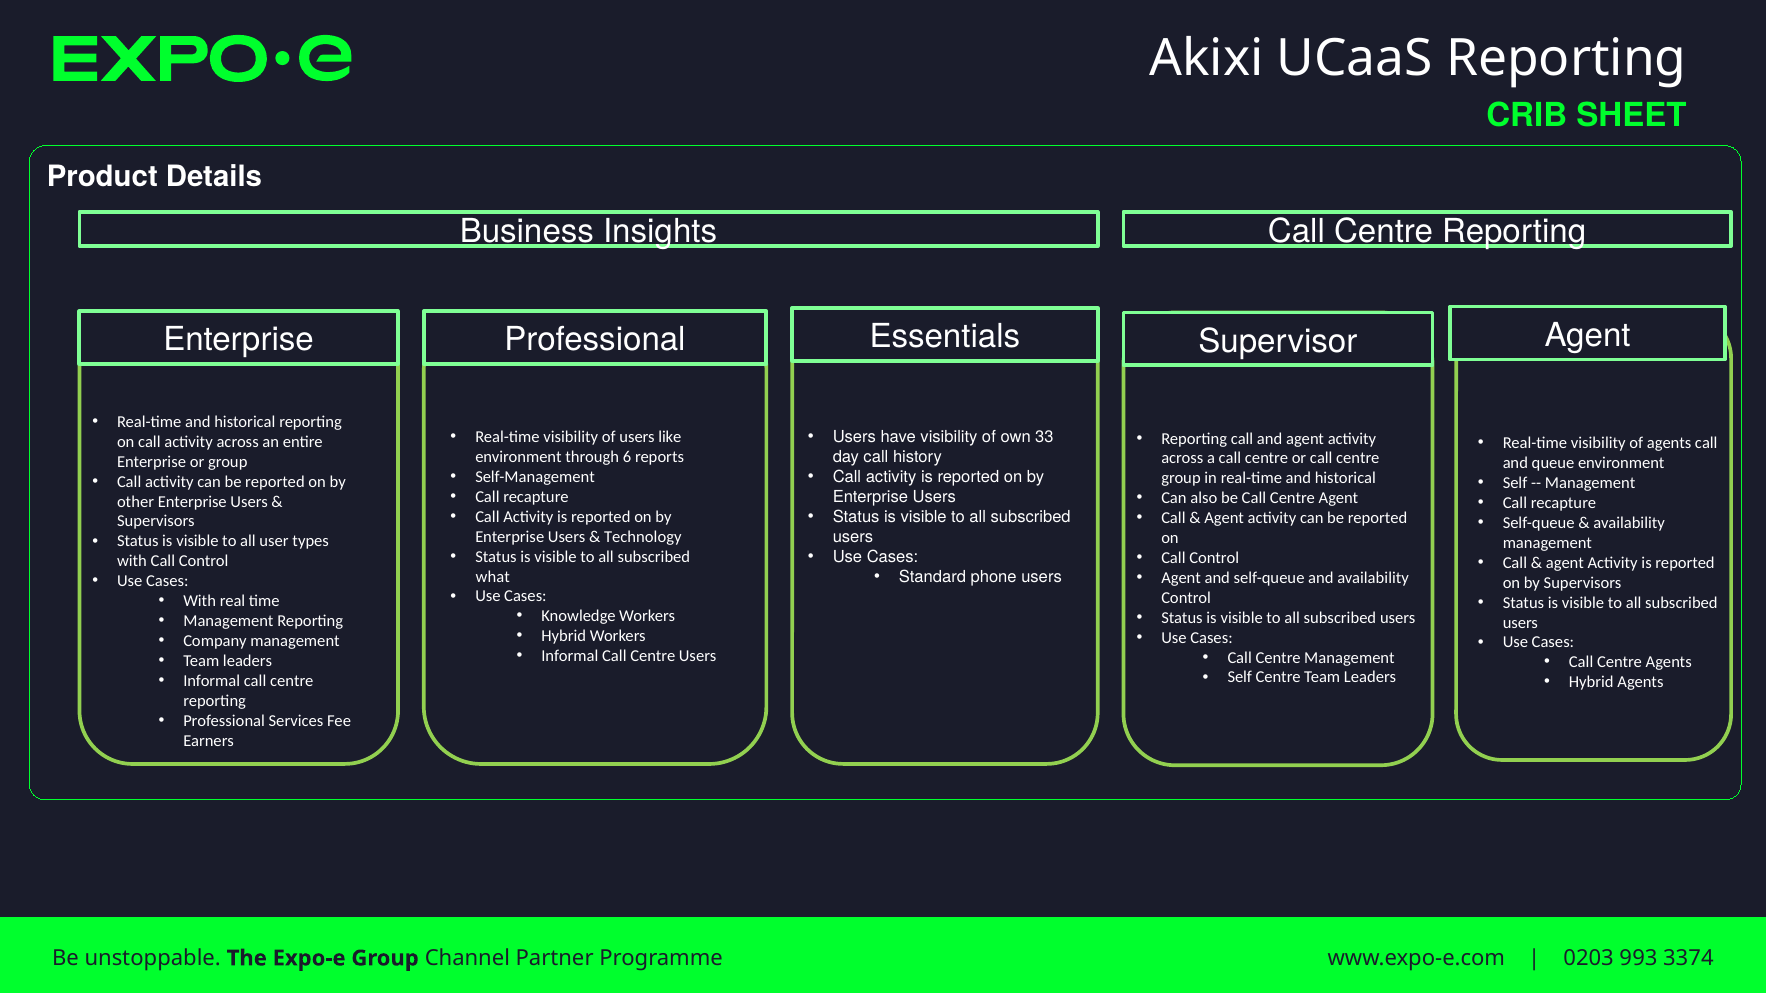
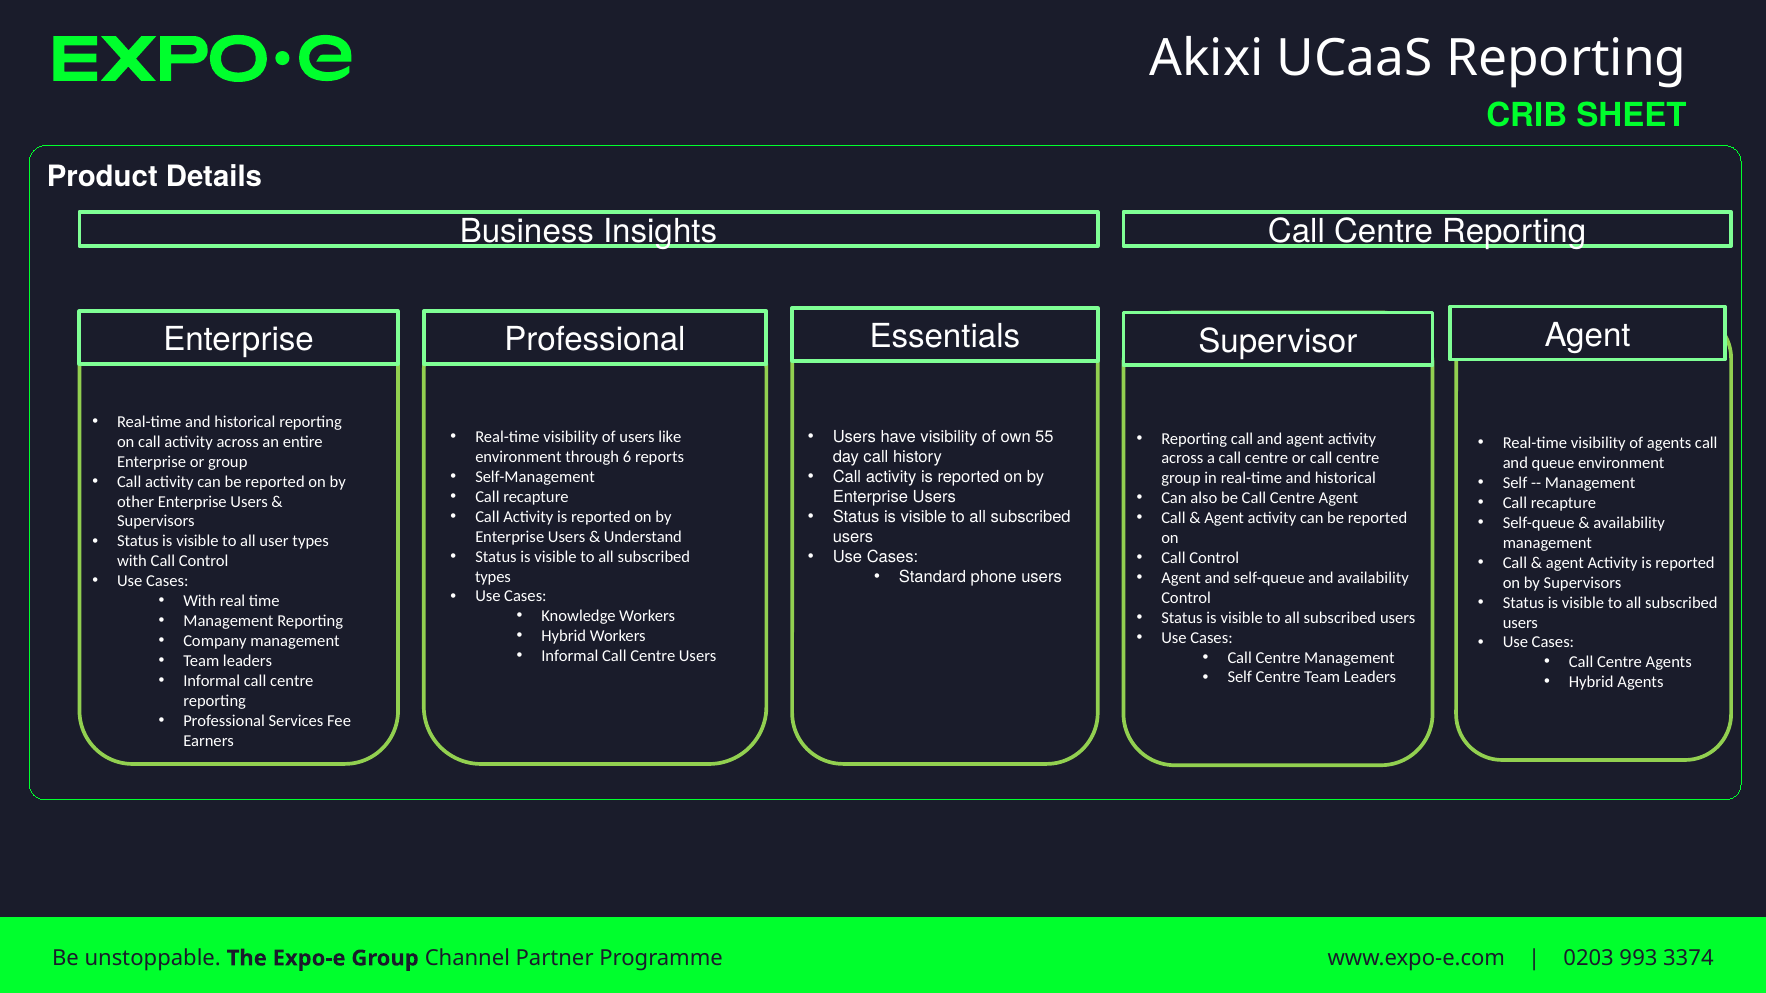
33: 33 -> 55
Technology: Technology -> Understand
what at (493, 577): what -> types
